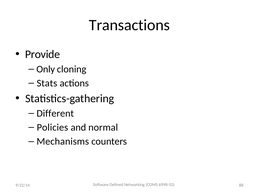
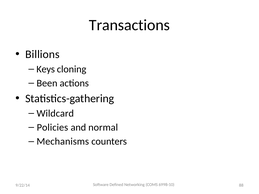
Provide: Provide -> Billions
Only: Only -> Keys
Stats: Stats -> Been
Different: Different -> Wildcard
